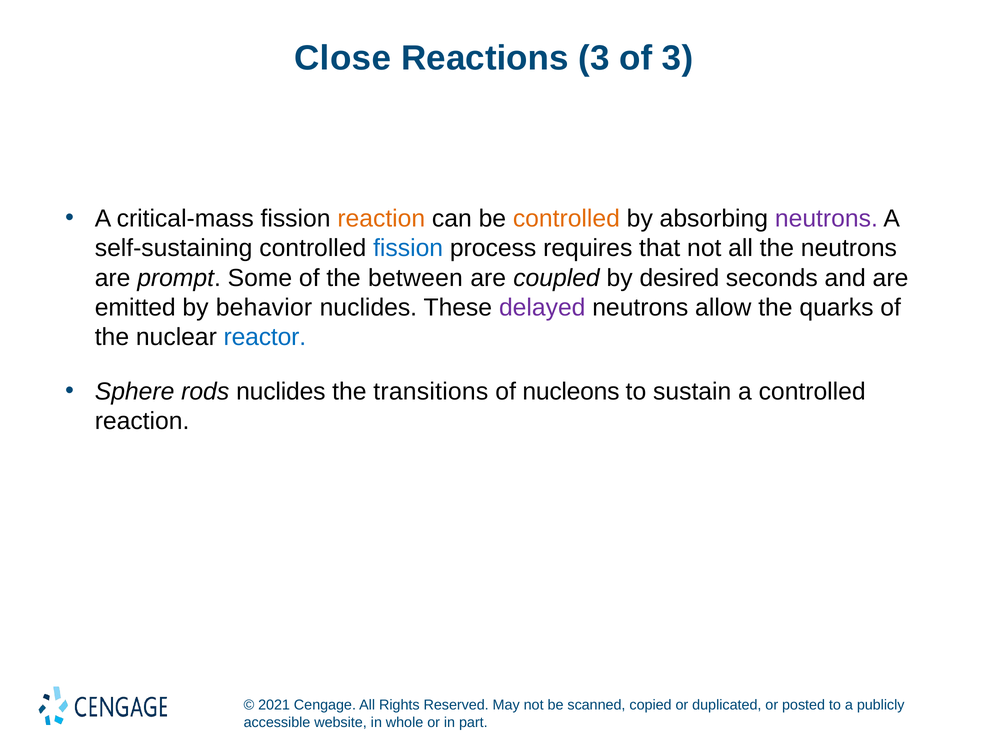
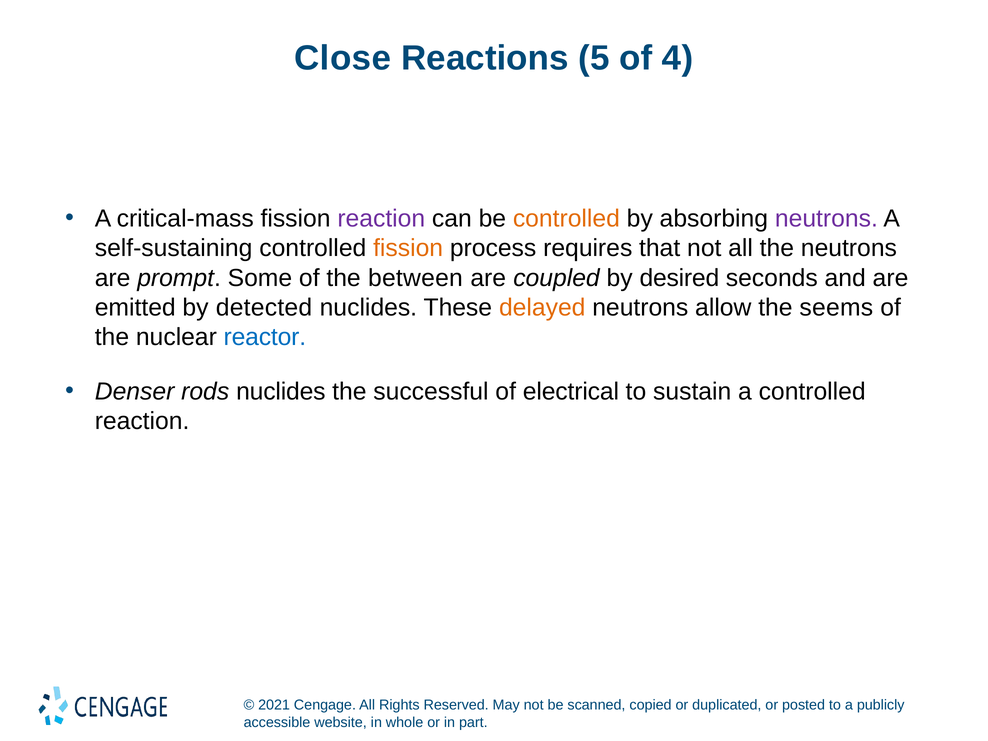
Reactions 3: 3 -> 5
of 3: 3 -> 4
reaction at (381, 219) colour: orange -> purple
fission at (408, 248) colour: blue -> orange
behavior: behavior -> detected
delayed colour: purple -> orange
quarks: quarks -> seems
Sphere: Sphere -> Denser
transitions: transitions -> successful
nucleons: nucleons -> electrical
